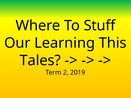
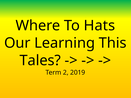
Stuff: Stuff -> Hats
